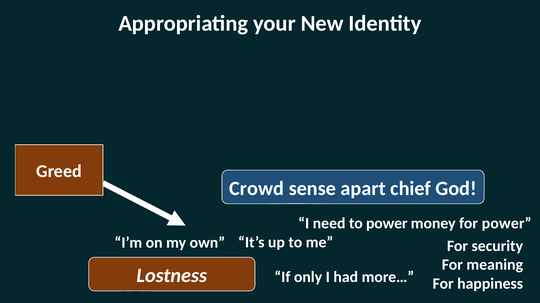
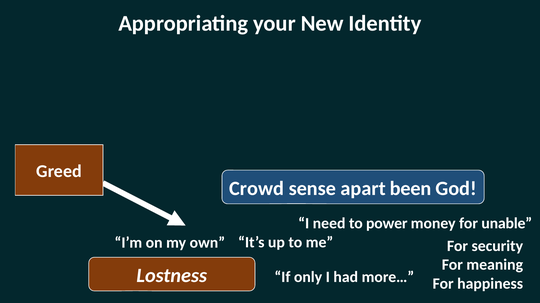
chief: chief -> been
for power: power -> unable
